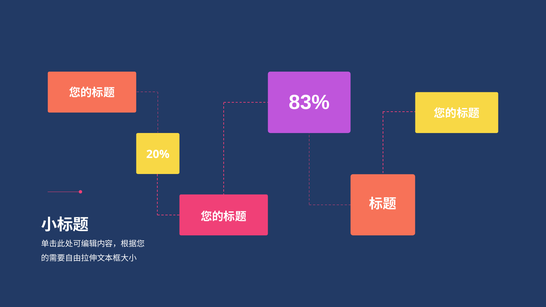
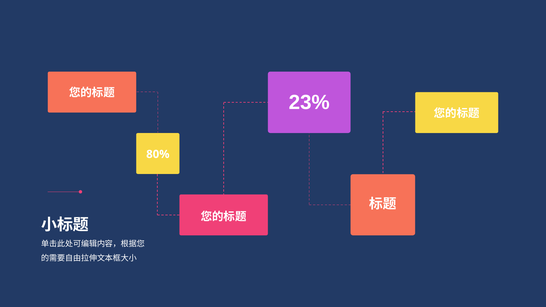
83%: 83% -> 23%
20%: 20% -> 80%
